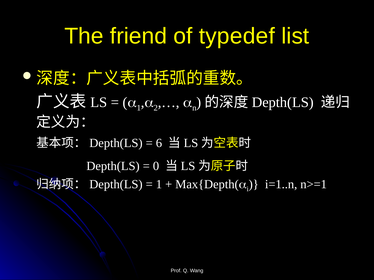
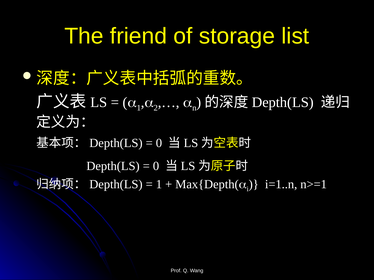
typedef: typedef -> storage
6 at (159, 143): 6 -> 0
